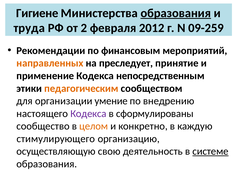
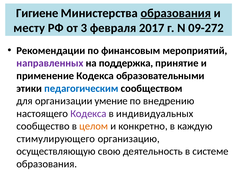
труда: труда -> месту
2: 2 -> 3
2012: 2012 -> 2017
09-259: 09-259 -> 09-272
направленных colour: orange -> purple
преследует: преследует -> поддержка
непосредственным: непосредственным -> образовательными
педагогическим colour: orange -> blue
сформулированы: сформулированы -> индивидуальных
системе underline: present -> none
